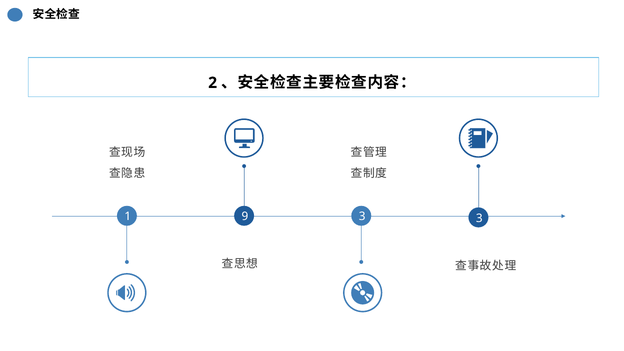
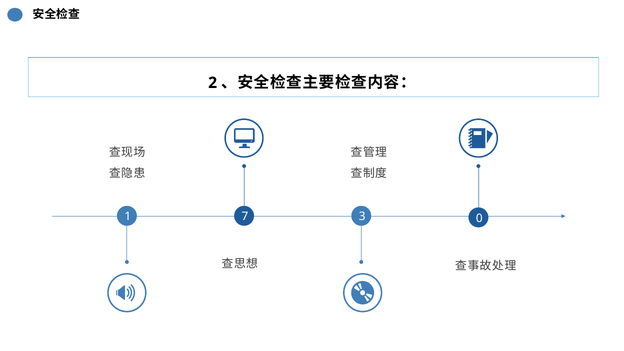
9: 9 -> 7
3 3: 3 -> 0
